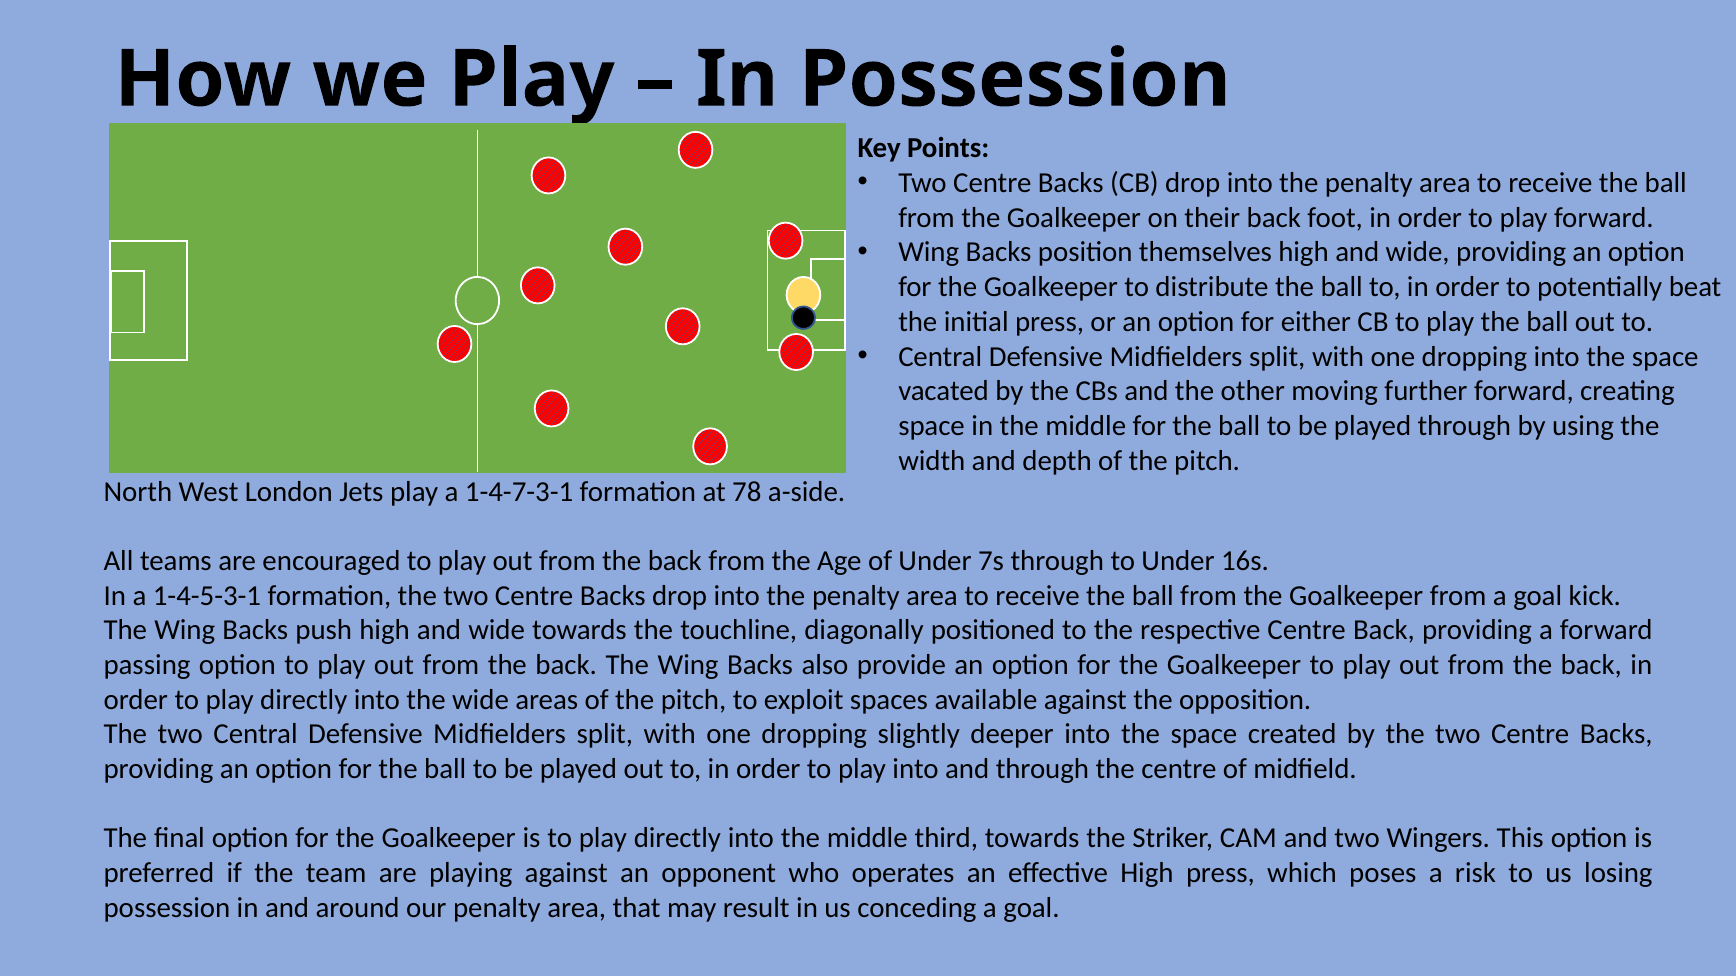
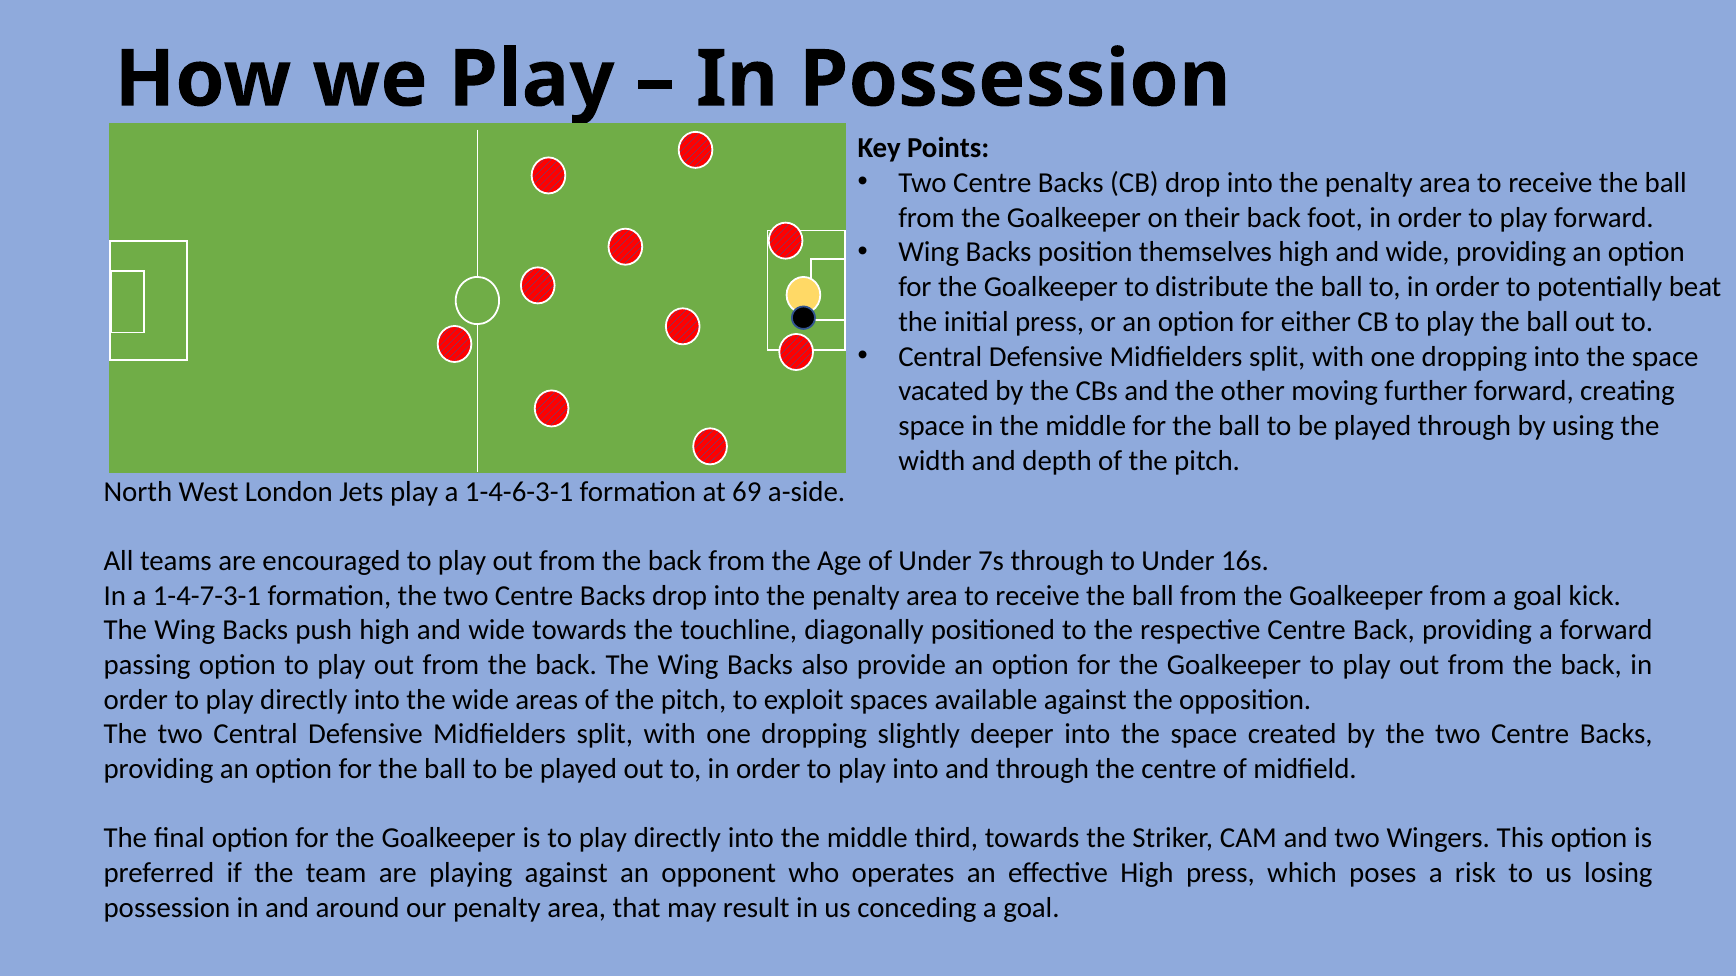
1-4-7-3-1: 1-4-7-3-1 -> 1-4-6-3-1
78: 78 -> 69
1-4-5-3-1: 1-4-5-3-1 -> 1-4-7-3-1
